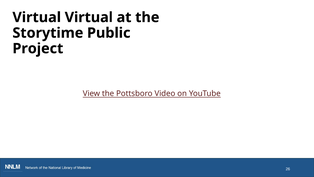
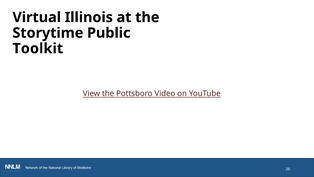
Virtual Virtual: Virtual -> Illinois
Project: Project -> Toolkit
